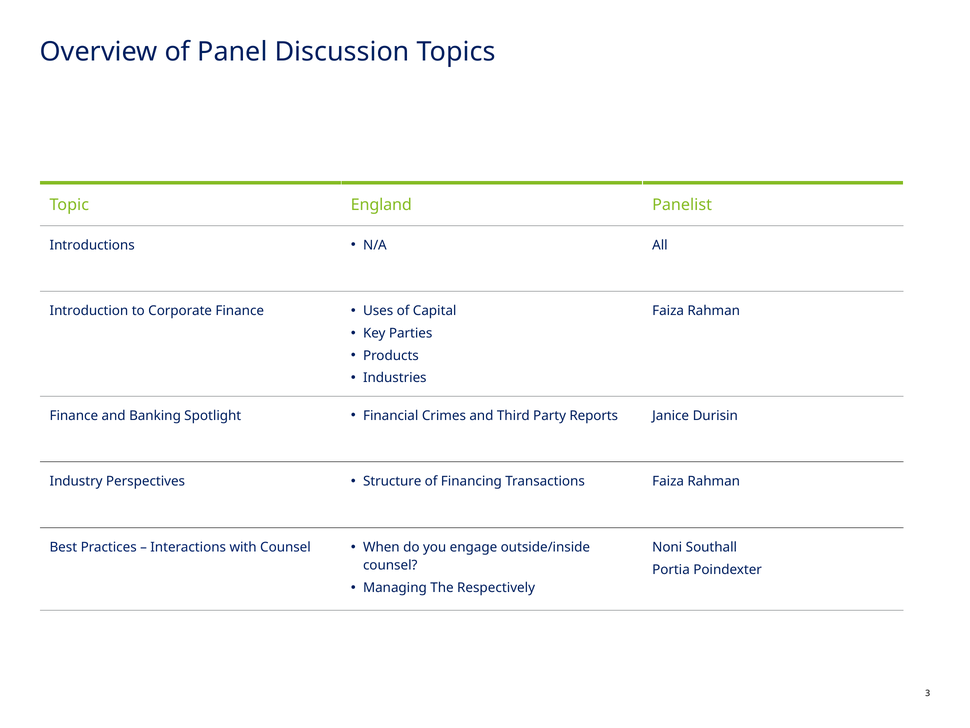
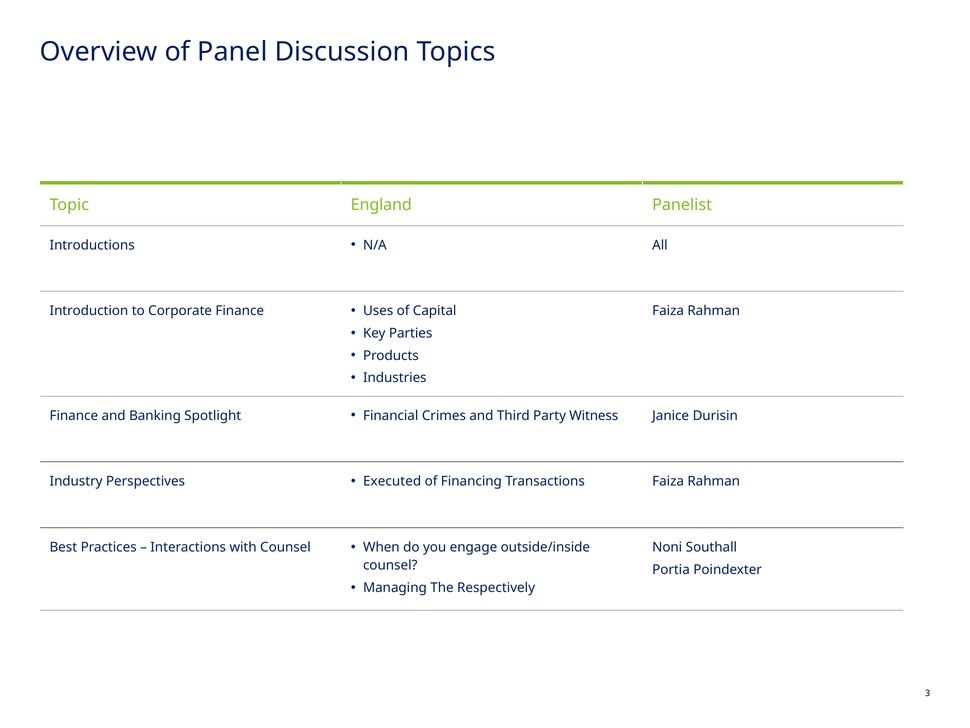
Reports: Reports -> Witness
Structure: Structure -> Executed
